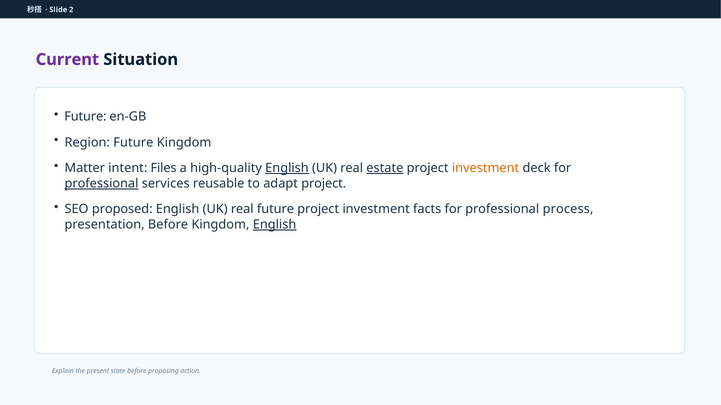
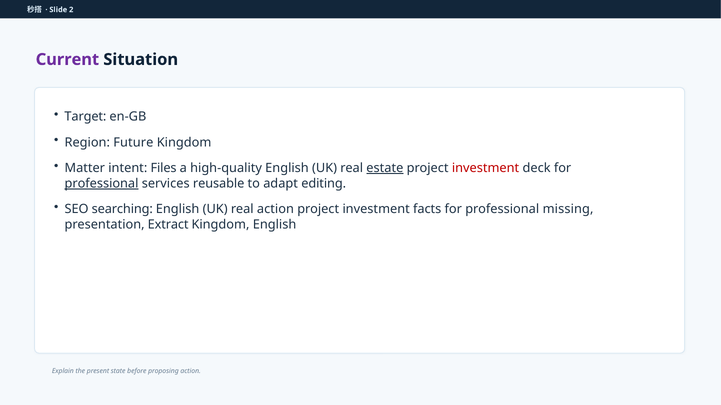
Future at (85, 117): Future -> Target
English at (287, 168) underline: present -> none
investment at (486, 168) colour: orange -> red
adapt project: project -> editing
proposed: proposed -> searching
real future: future -> action
process: process -> missing
presentation Before: Before -> Extract
English at (275, 225) underline: present -> none
